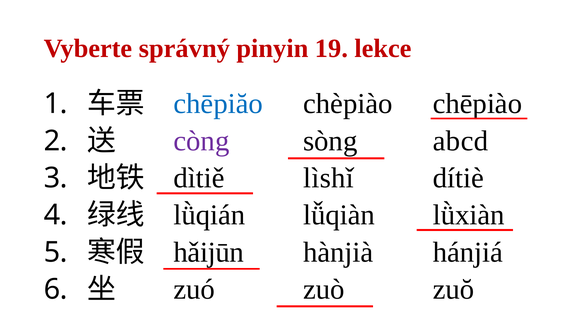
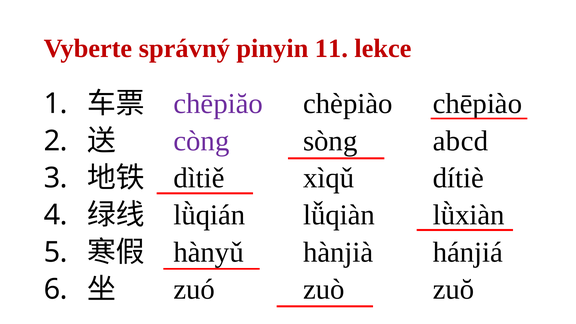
19: 19 -> 11
chēpiăo colour: blue -> purple
lìshǐ: lìshǐ -> xìqǔ
hǎijūn: hǎijūn -> hànyǔ
